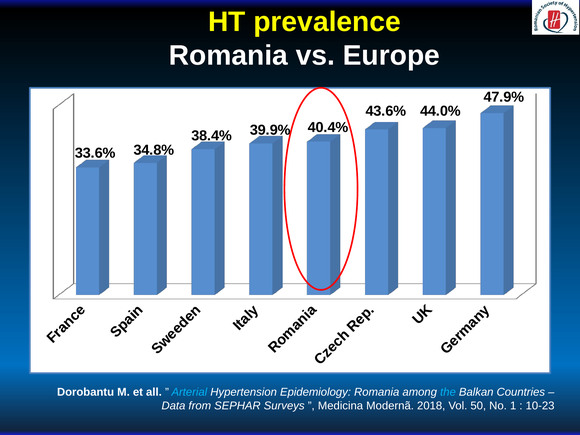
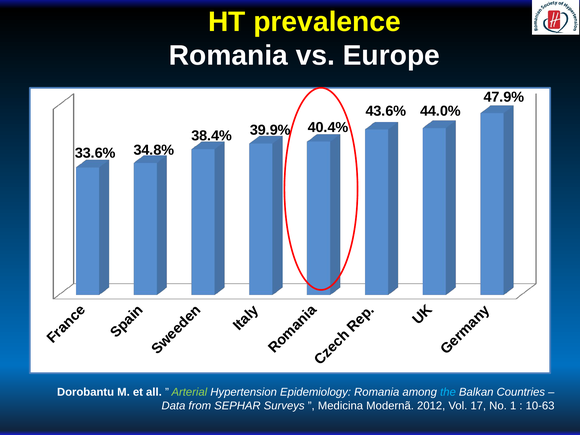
Arterial colour: light blue -> light green
2018: 2018 -> 2012
50: 50 -> 17
10-23: 10-23 -> 10-63
